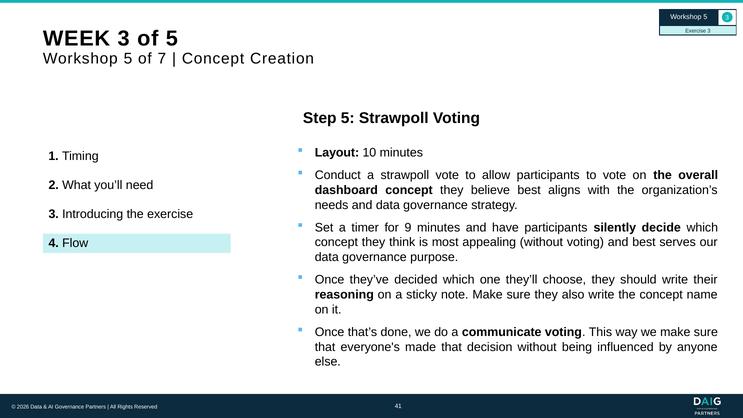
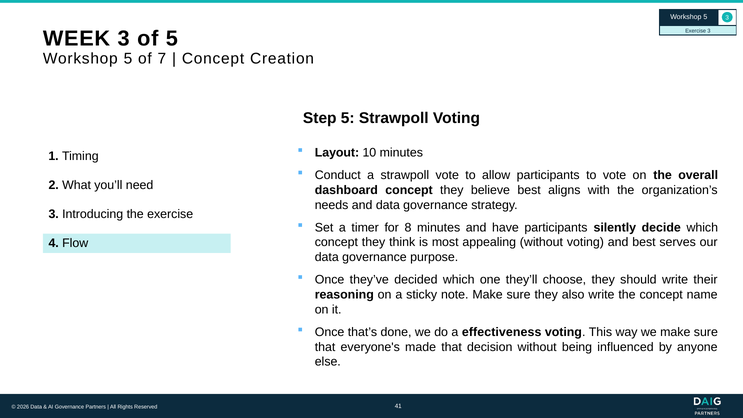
9: 9 -> 8
communicate: communicate -> effectiveness
